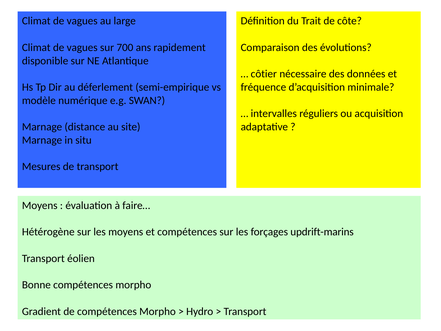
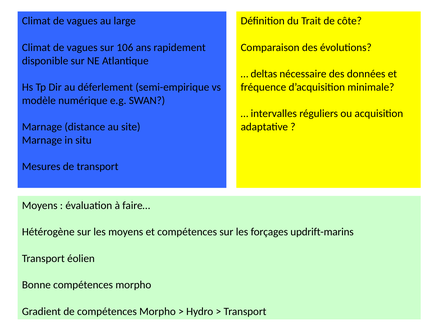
700: 700 -> 106
côtier: côtier -> deltas
